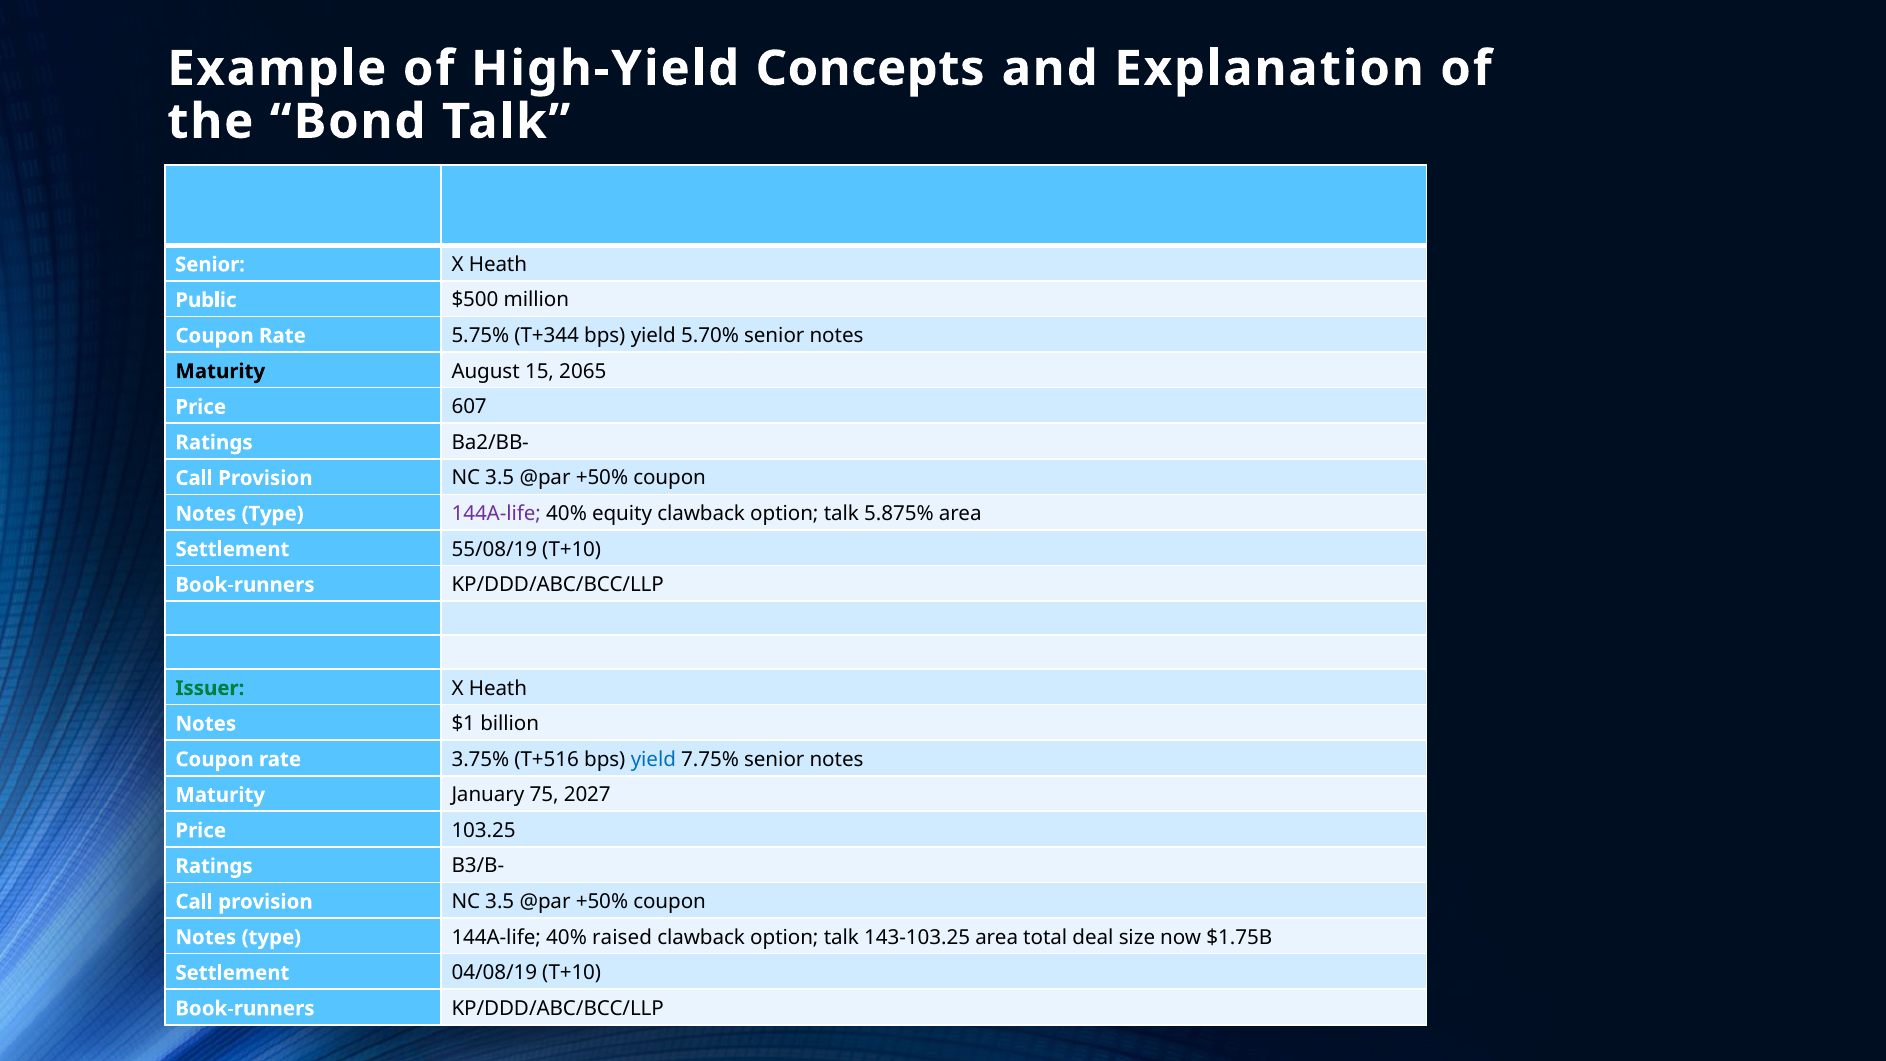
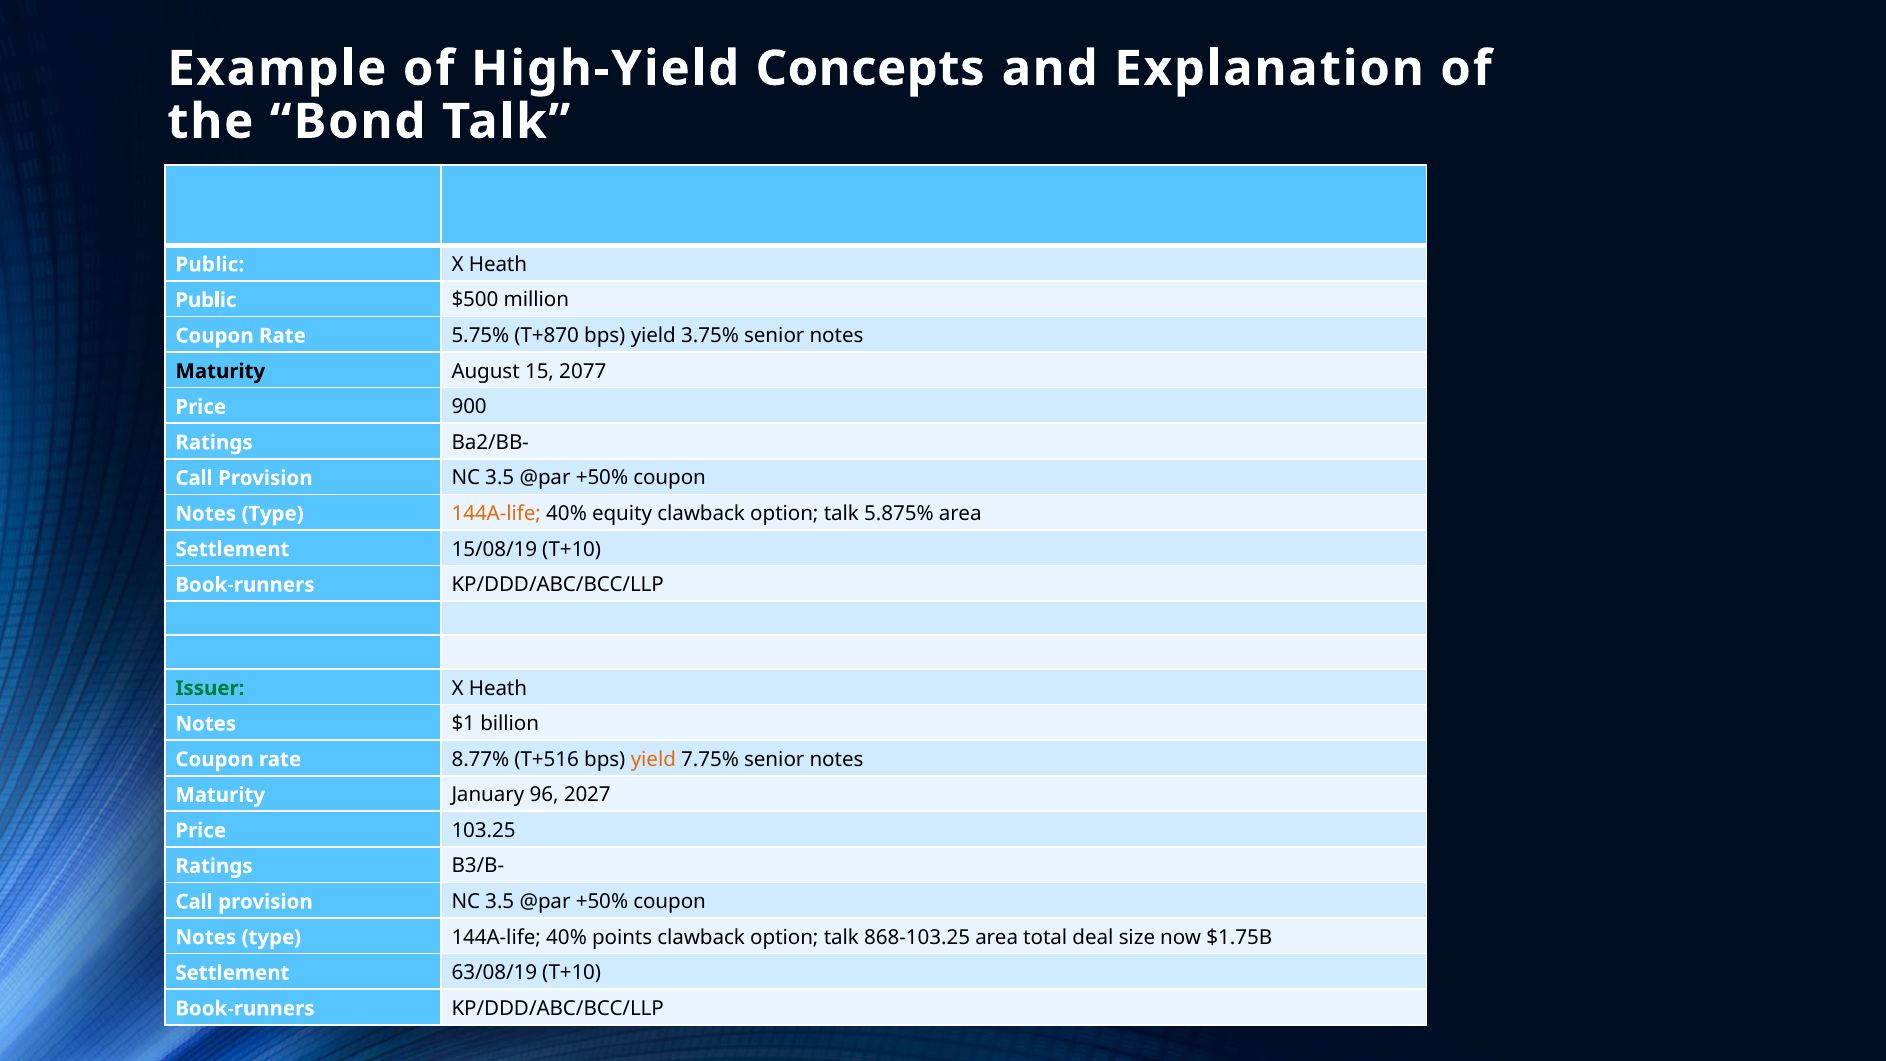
Senior at (210, 265): Senior -> Public
T+344: T+344 -> T+870
5.70%: 5.70% -> 3.75%
2065: 2065 -> 2077
607: 607 -> 900
144A-life at (496, 514) colour: purple -> orange
55/08/19: 55/08/19 -> 15/08/19
3.75%: 3.75% -> 8.77%
yield at (653, 760) colour: blue -> orange
75: 75 -> 96
raised: raised -> points
143-103.25: 143-103.25 -> 868-103.25
04/08/19: 04/08/19 -> 63/08/19
